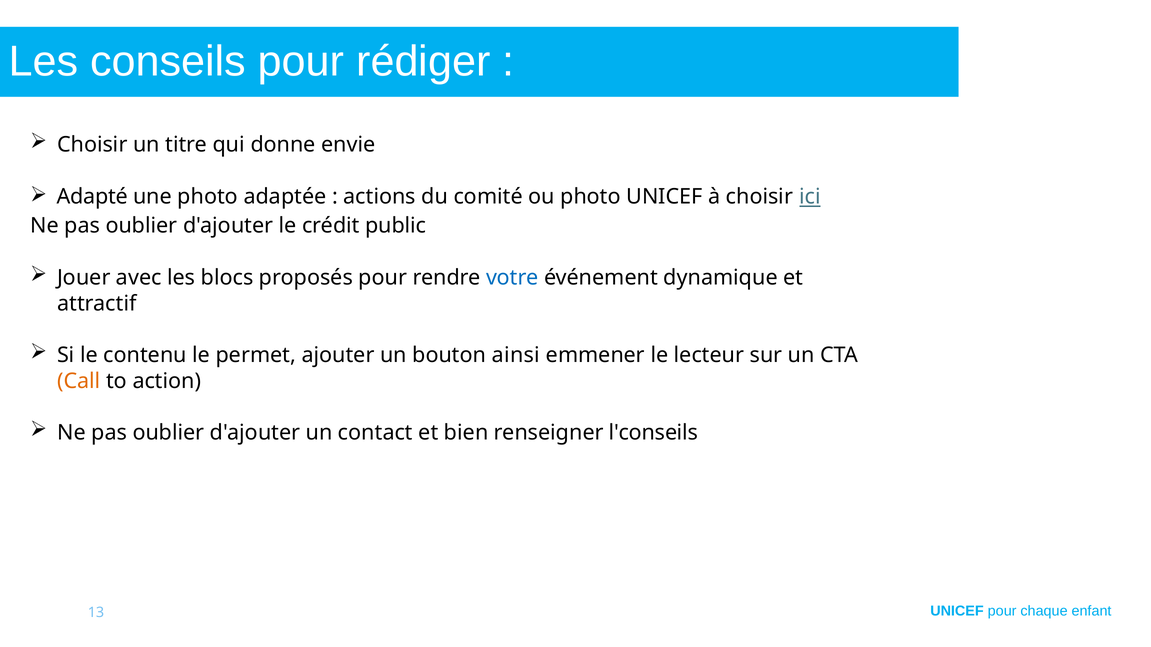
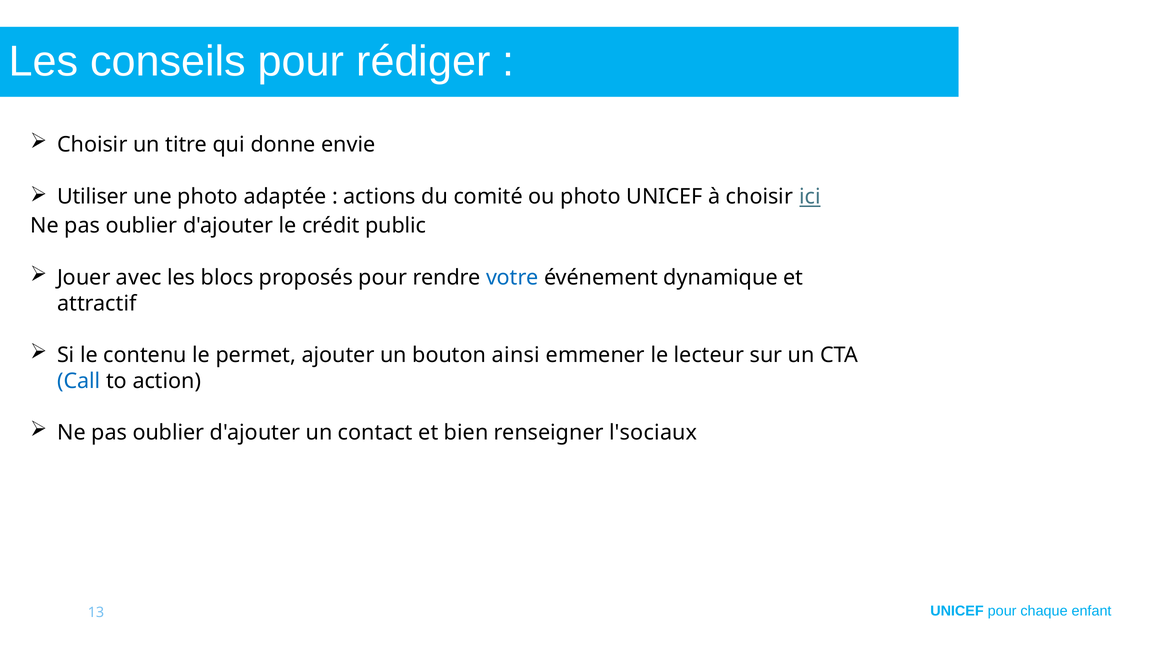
Adapté: Adapté -> Utiliser
Call colour: orange -> blue
l'conseils: l'conseils -> l'sociaux
